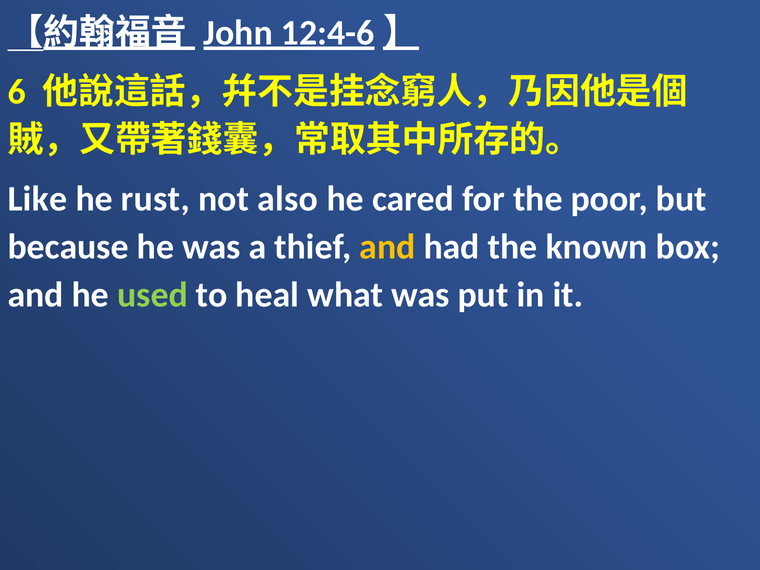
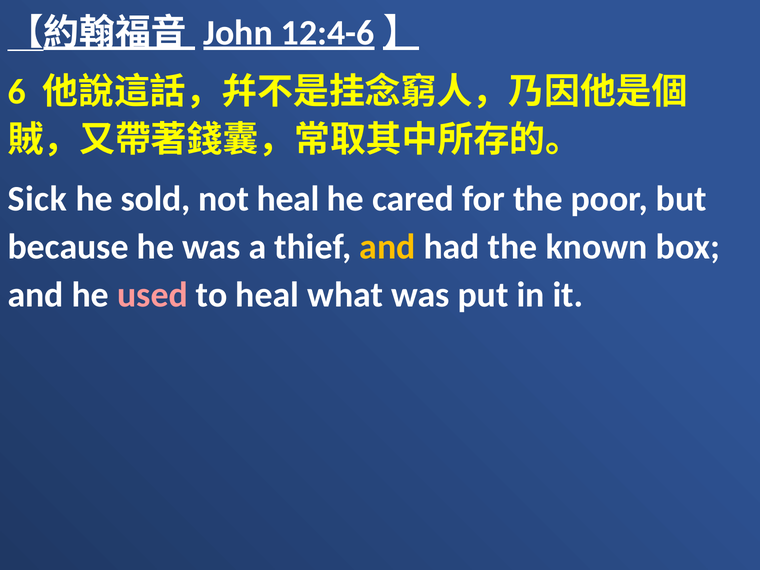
Like: Like -> Sick
rust: rust -> sold
not also: also -> heal
used colour: light green -> pink
